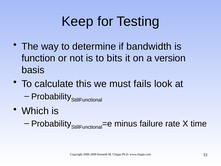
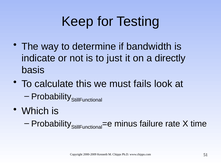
function: function -> indicate
bits: bits -> just
version: version -> directly
